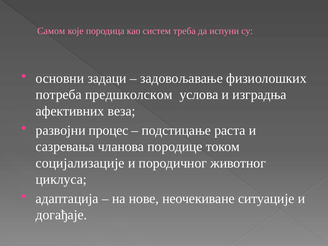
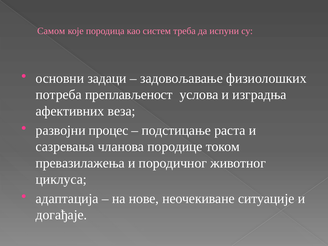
предшколском: предшколском -> преплављеност
социјализације: социјализације -> превазилажења
